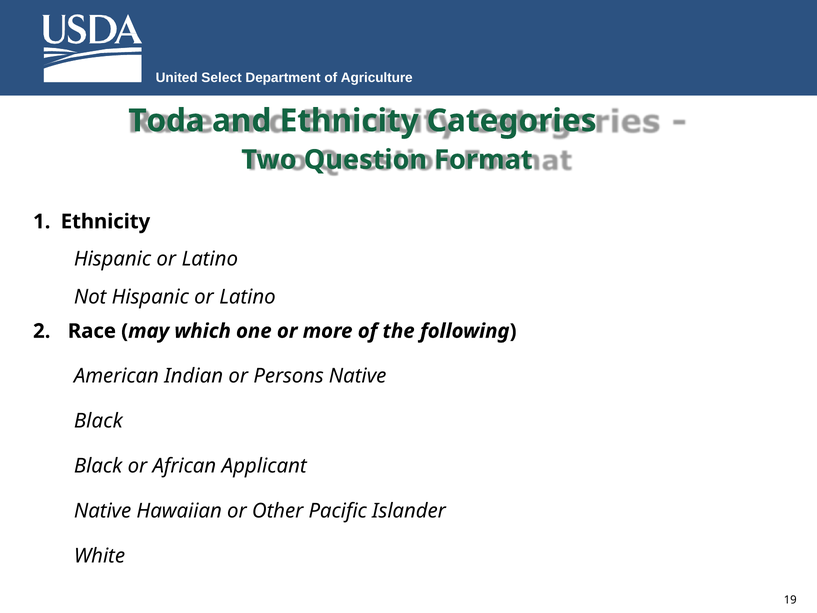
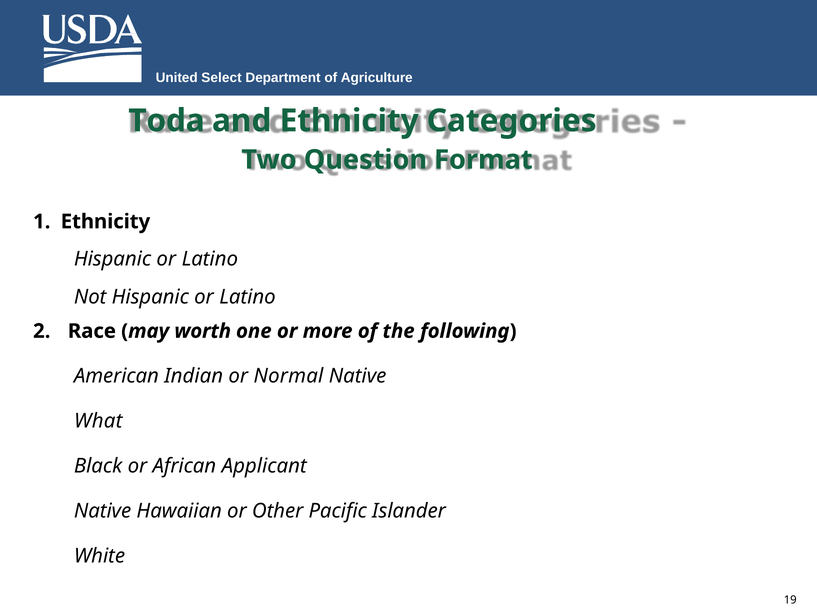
which: which -> worth
Persons: Persons -> Normal
Black at (98, 421): Black -> What
